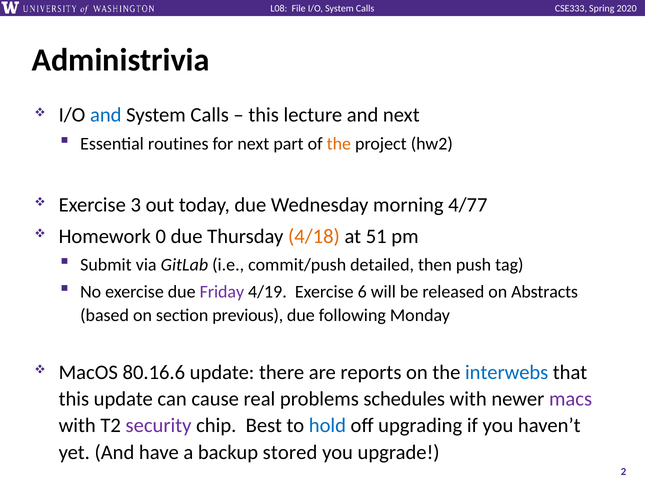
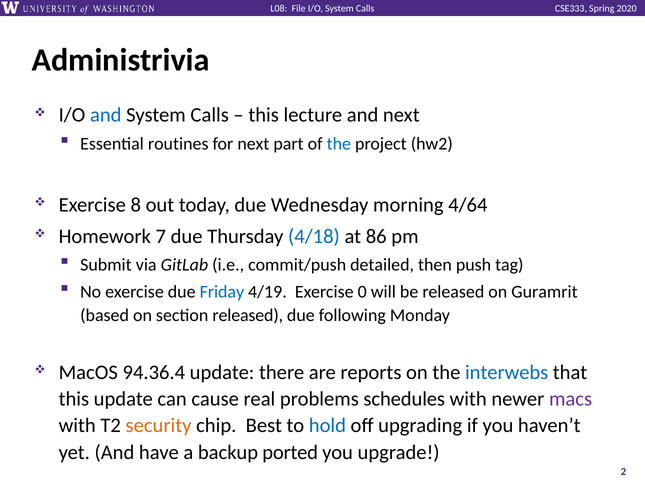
the at (339, 144) colour: orange -> blue
3: 3 -> 8
4/77: 4/77 -> 4/64
0: 0 -> 7
4/18 colour: orange -> blue
51: 51 -> 86
Friday colour: purple -> blue
6: 6 -> 0
Abstracts: Abstracts -> Guramrit
section previous: previous -> released
80.16.6: 80.16.6 -> 94.36.4
security colour: purple -> orange
stored: stored -> ported
